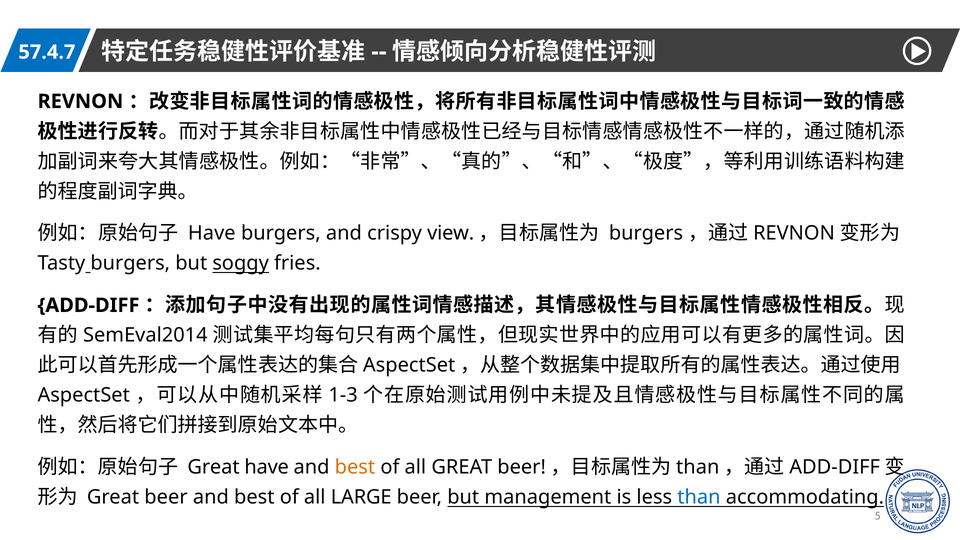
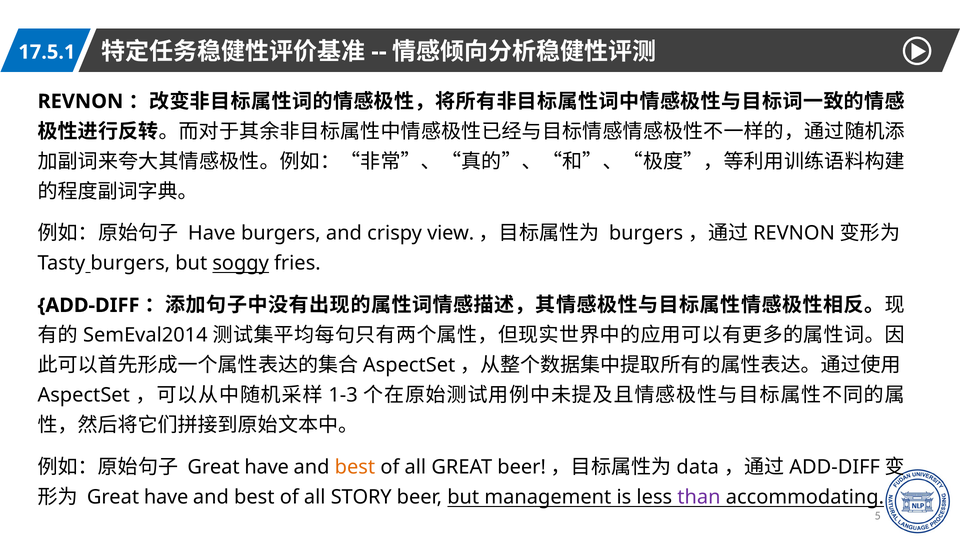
57.4.7: 57.4.7 -> 17.5.1
than at (698, 467): than -> data
beer at (166, 497): beer -> have
LARGE: LARGE -> STORY
than at (699, 497) colour: blue -> purple
